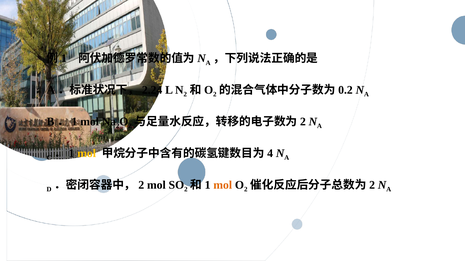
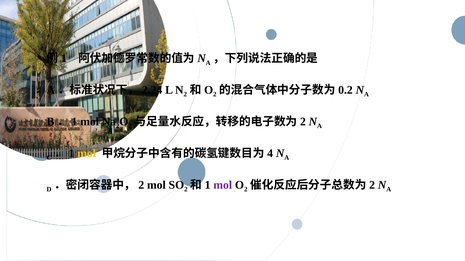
mol at (223, 185) colour: orange -> purple
